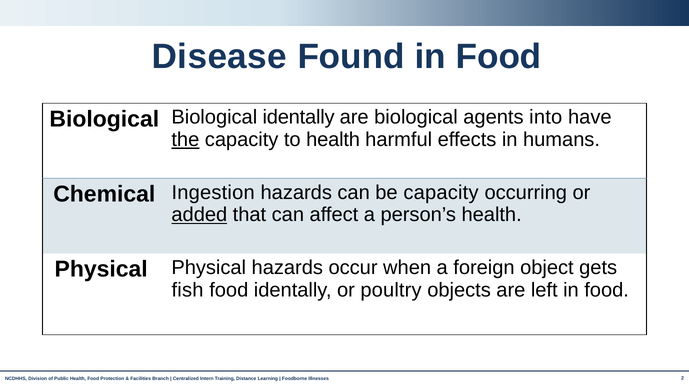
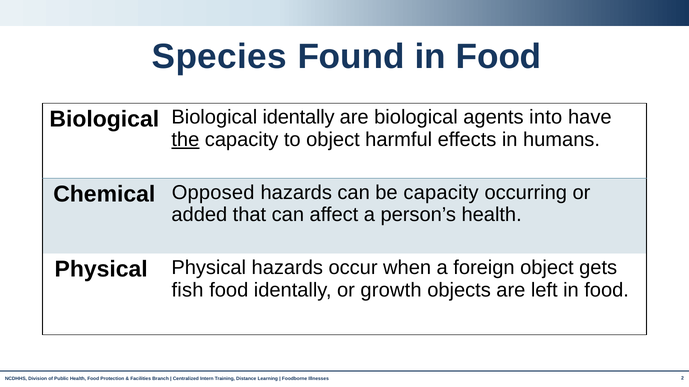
Disease: Disease -> Species
to health: health -> object
Ingestion: Ingestion -> Opposed
added underline: present -> none
poultry: poultry -> growth
